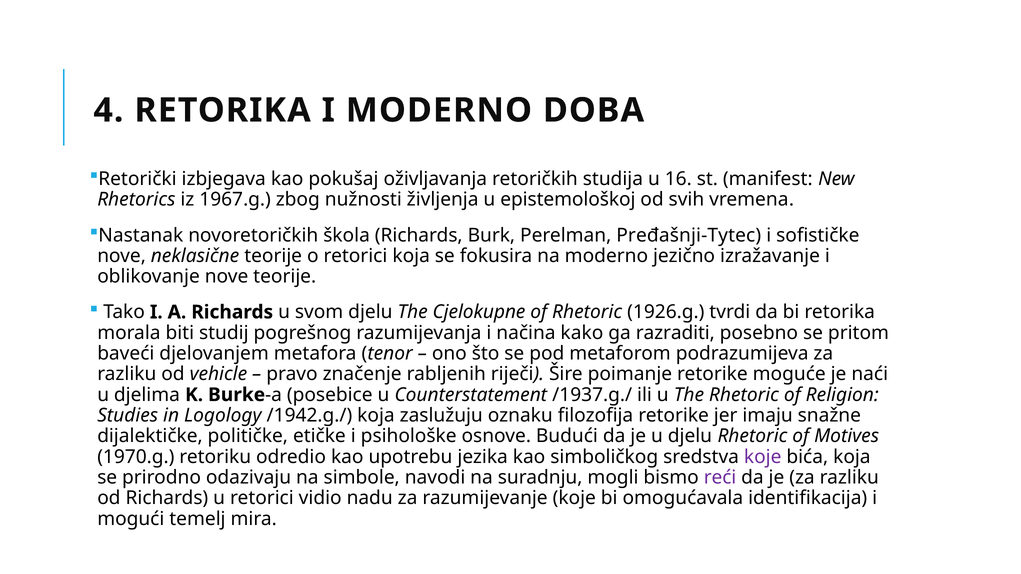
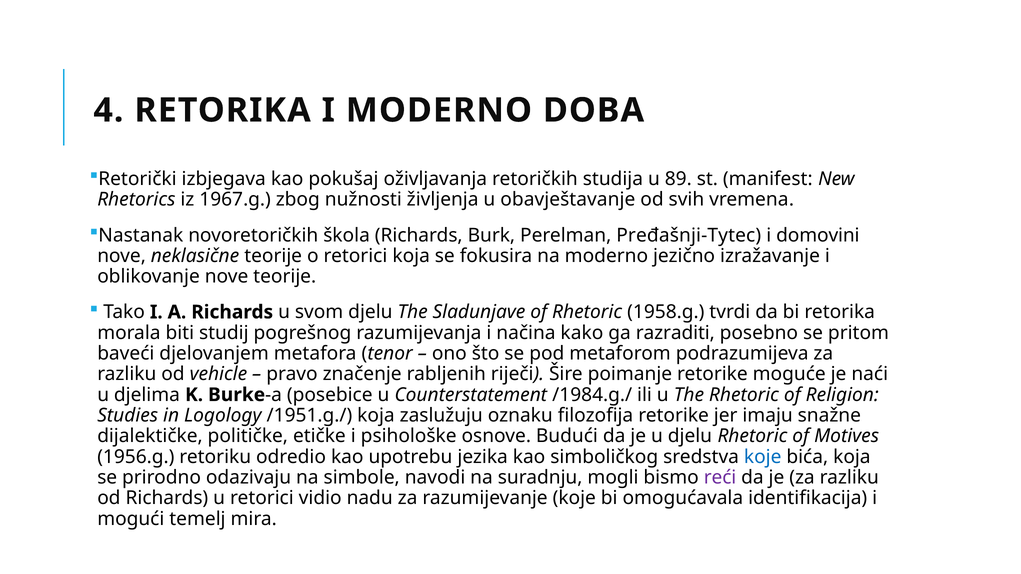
16: 16 -> 89
epistemološkoj: epistemološkoj -> obavještavanje
sofističke: sofističke -> domovini
Cjelokupne: Cjelokupne -> Sladunjave
1926.g: 1926.g -> 1958.g
/1937.g./: /1937.g./ -> /1984.g./
/1942.g./: /1942.g./ -> /1951.g./
1970.g: 1970.g -> 1956.g
koje at (763, 457) colour: purple -> blue
